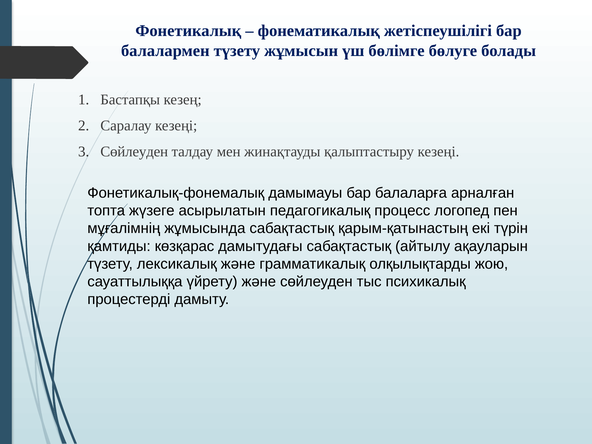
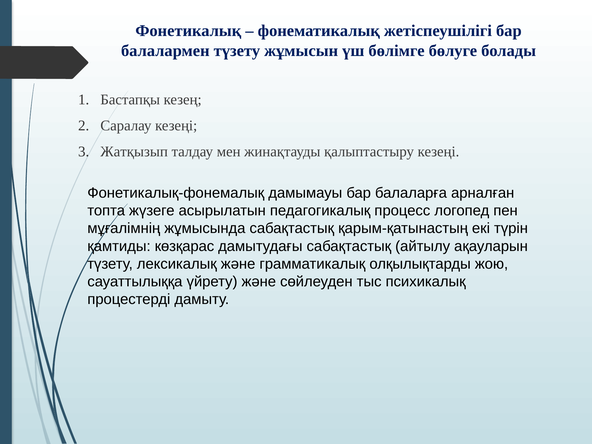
Сөйлеуден at (134, 152): Сөйлеуден -> Жатқызып
